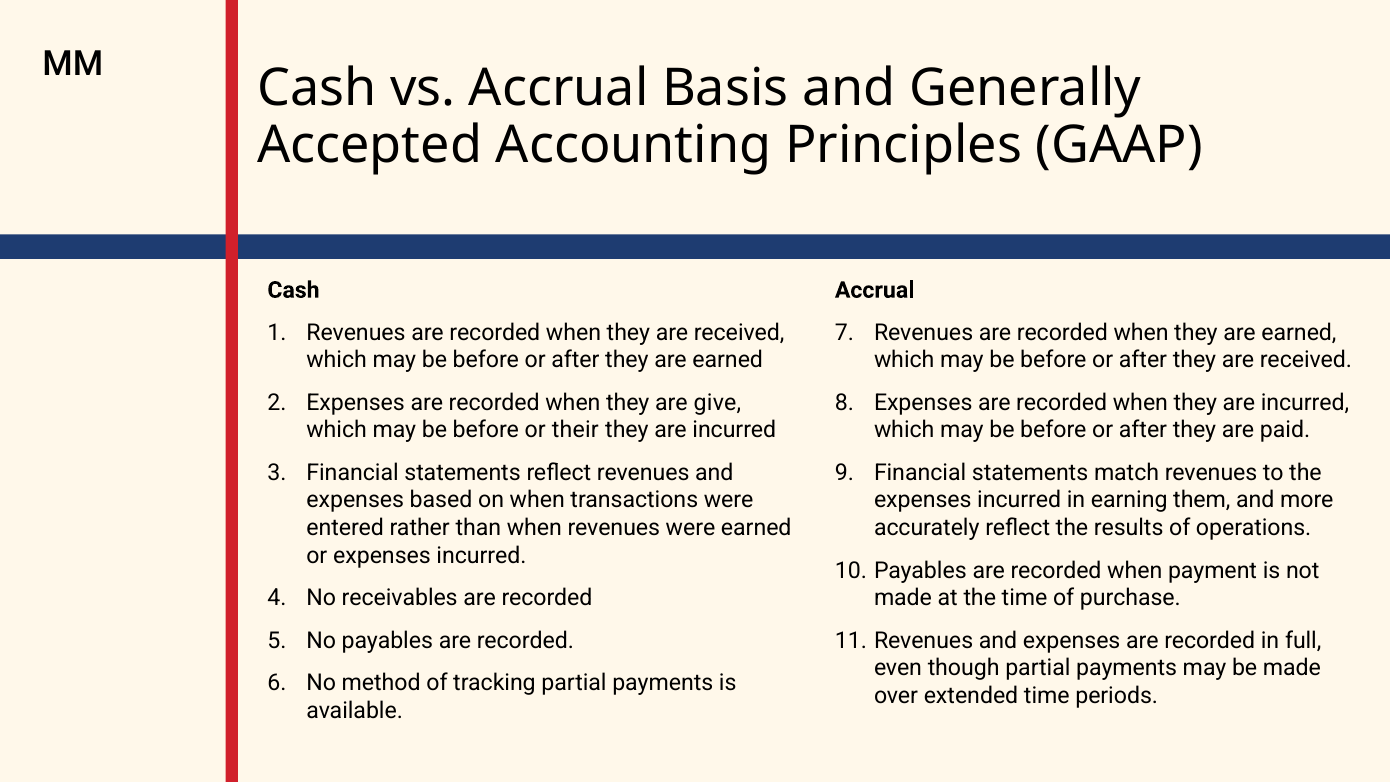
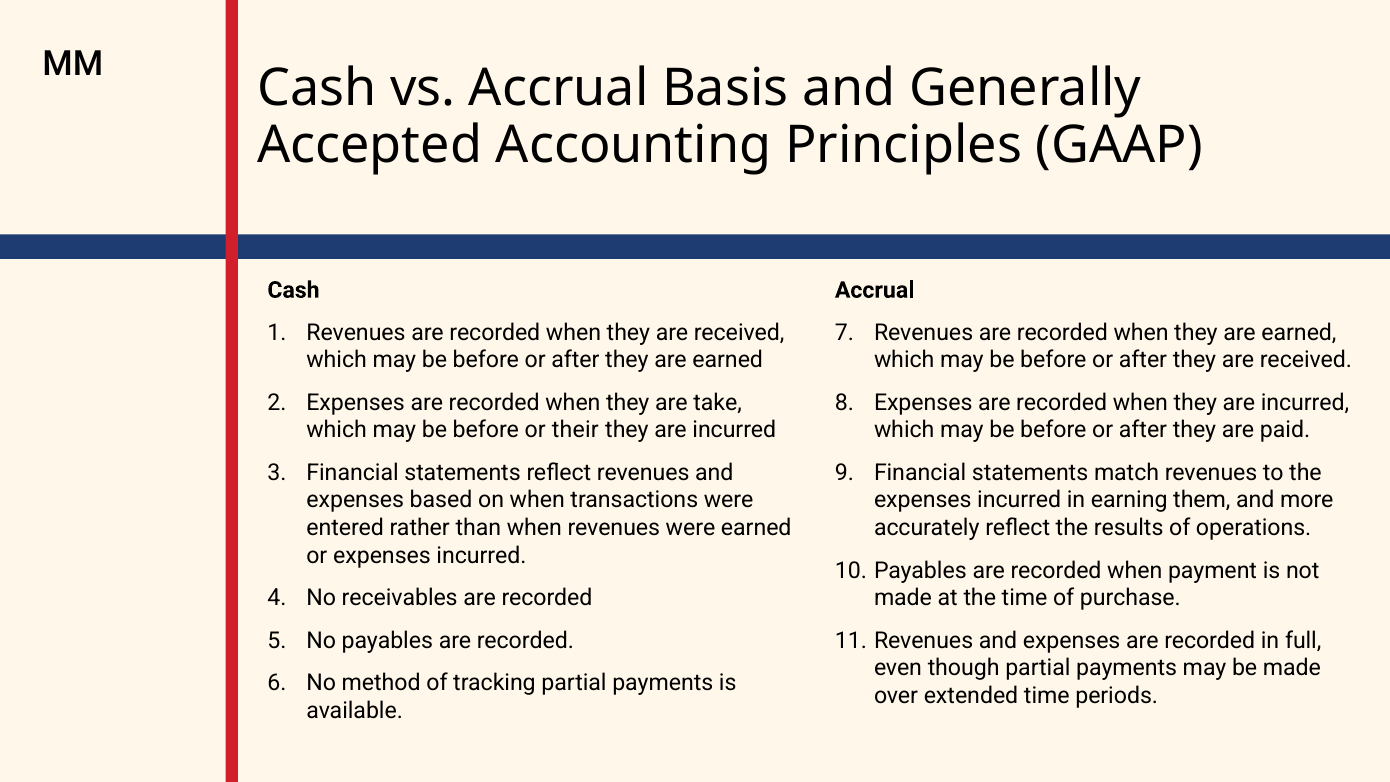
give: give -> take
